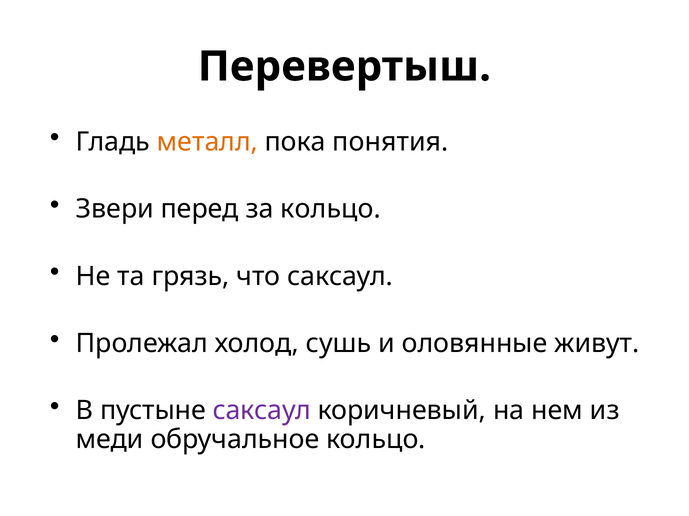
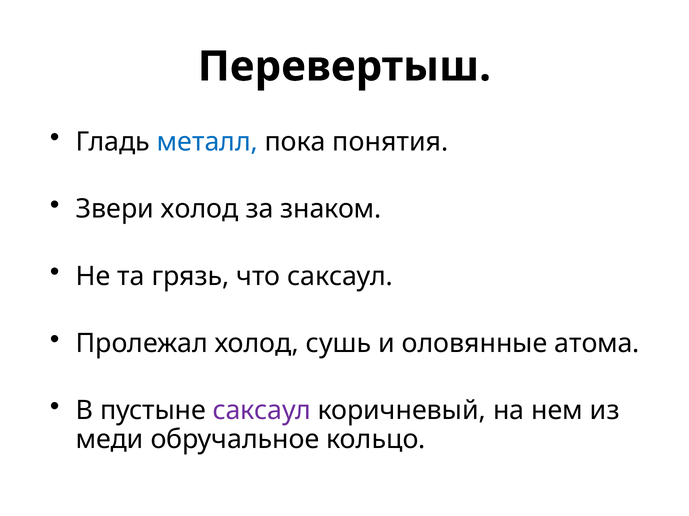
металл colour: orange -> blue
Звери перед: перед -> холод
за кольцо: кольцо -> знаком
живут: живут -> атома
